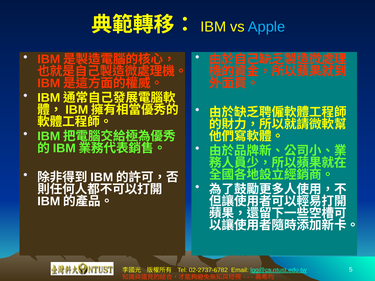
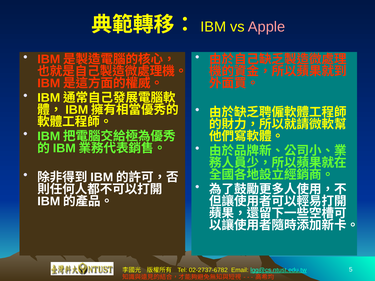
Apple colour: light blue -> pink
